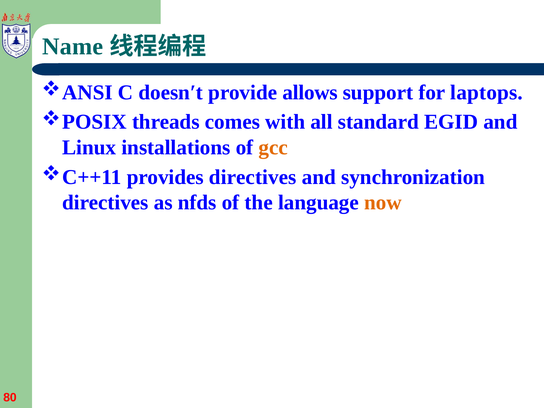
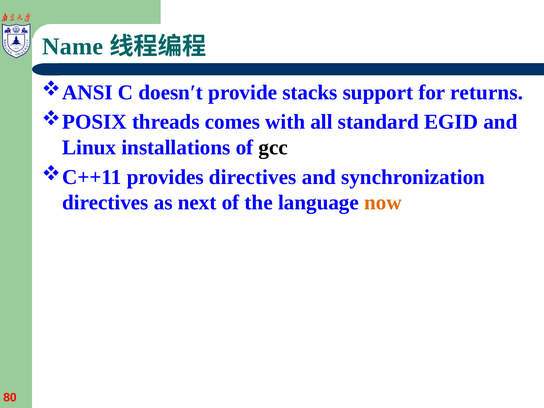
allows: allows -> stacks
laptops: laptops -> returns
gcc colour: orange -> black
nfds: nfds -> next
